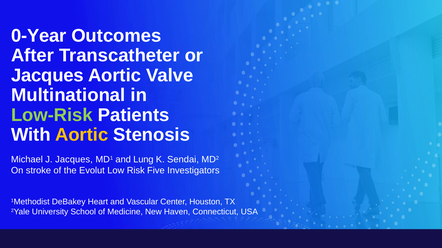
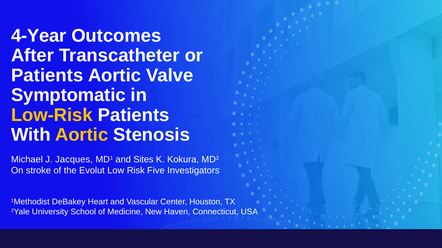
0-Year: 0-Year -> 4-Year
Jacques at (47, 76): Jacques -> Patients
Multinational: Multinational -> Symptomatic
Low-Risk colour: light green -> yellow
Lung: Lung -> Sites
Sendai: Sendai -> Kokura
